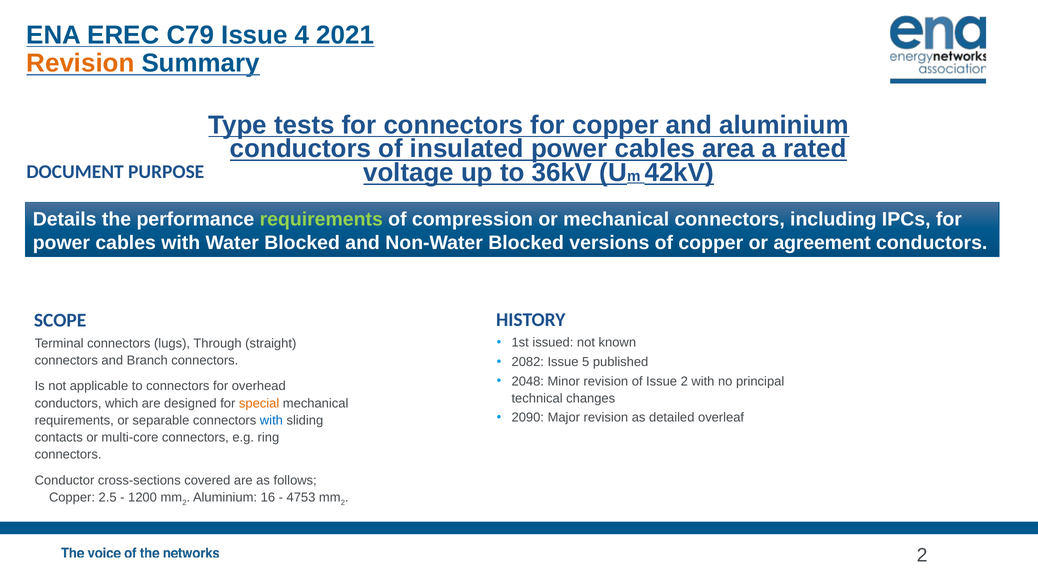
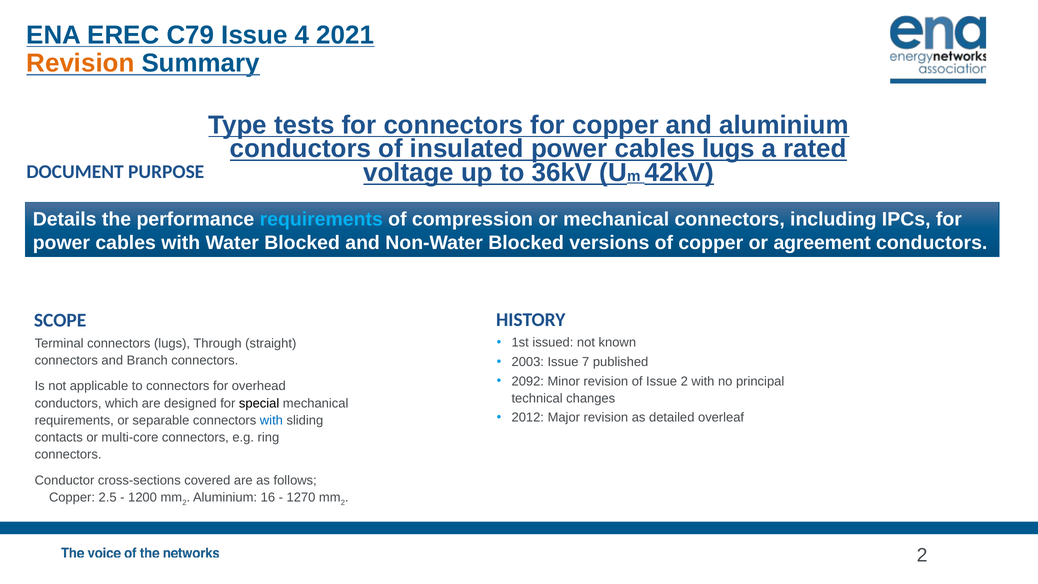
cables area: area -> lugs
requirements at (321, 219) colour: light green -> light blue
2082: 2082 -> 2003
5: 5 -> 7
2048: 2048 -> 2092
special colour: orange -> black
2090: 2090 -> 2012
4753: 4753 -> 1270
